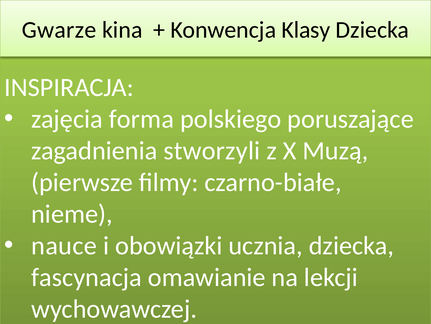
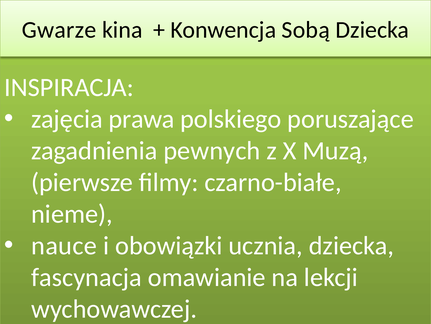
Klasy: Klasy -> Sobą
forma: forma -> prawa
stworzyli: stworzyli -> pewnych
